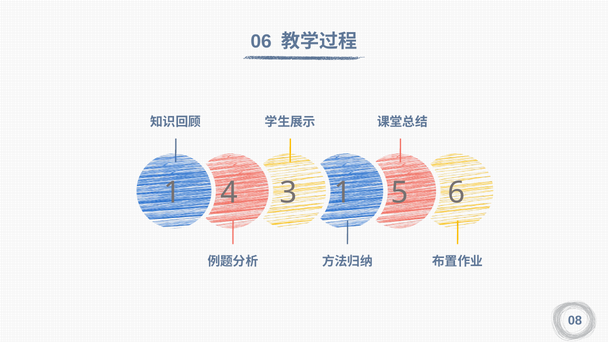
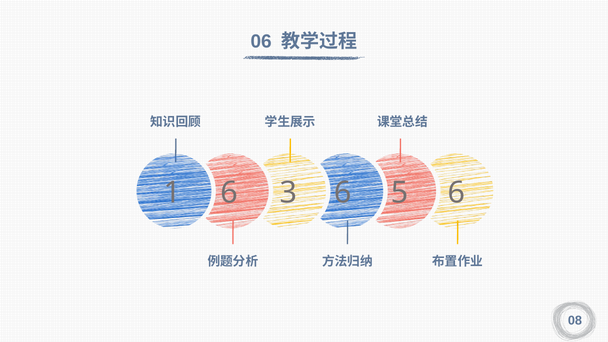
1 4: 4 -> 6
3 1: 1 -> 6
